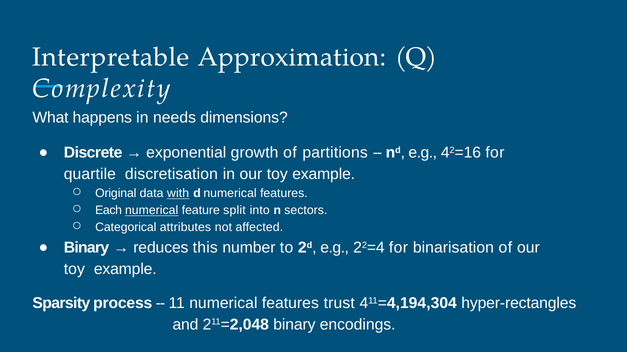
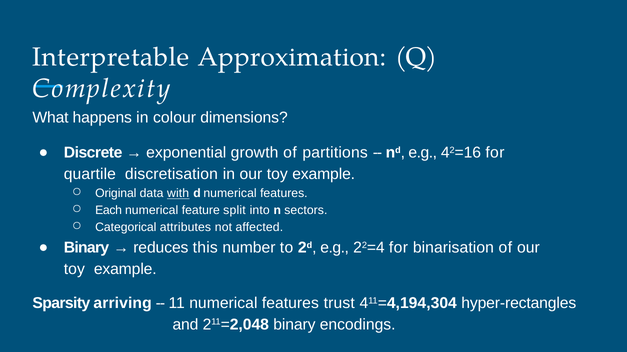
needs: needs -> colour
numerical at (152, 211) underline: present -> none
process: process -> arriving
